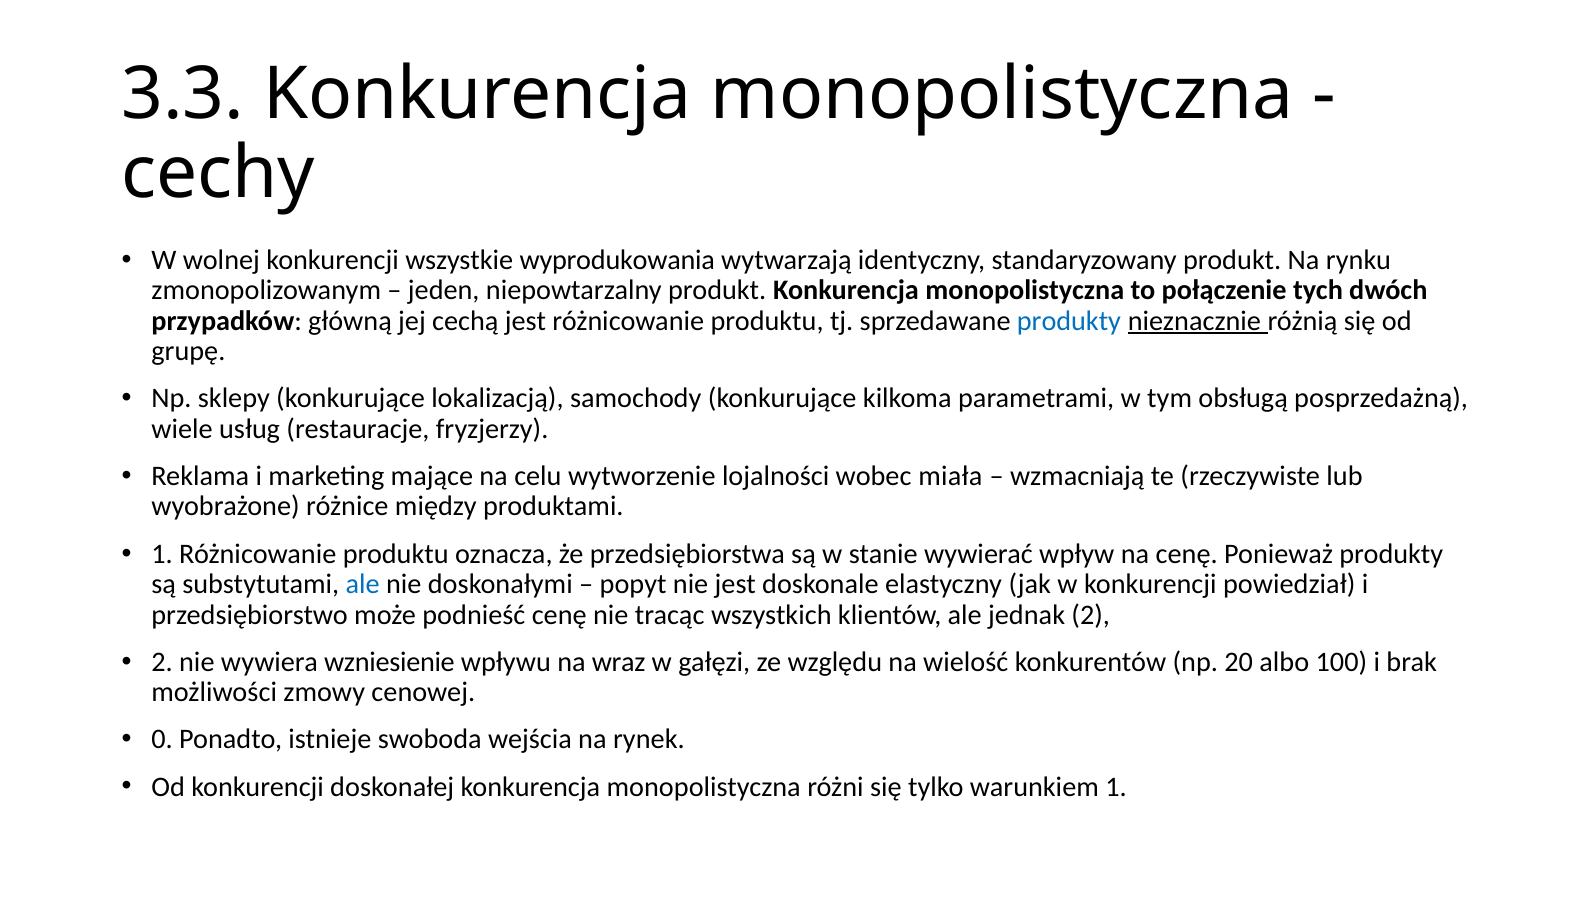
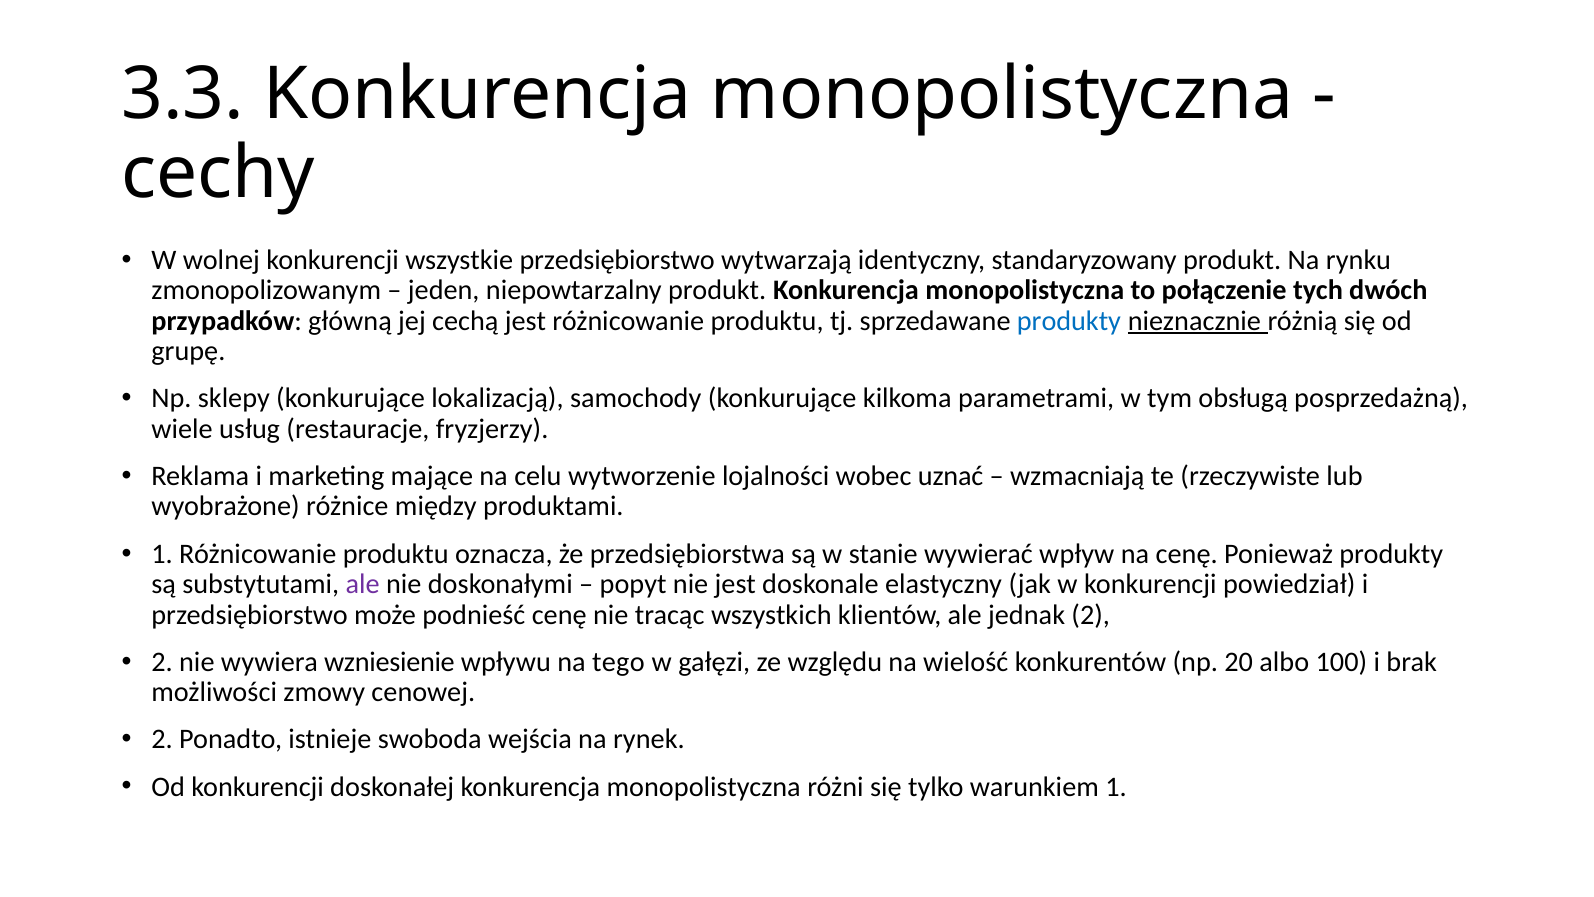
wszystkie wyprodukowania: wyprodukowania -> przedsiębiorstwo
miała: miała -> uznać
ale at (363, 584) colour: blue -> purple
wraz: wraz -> tego
0 at (162, 739): 0 -> 2
